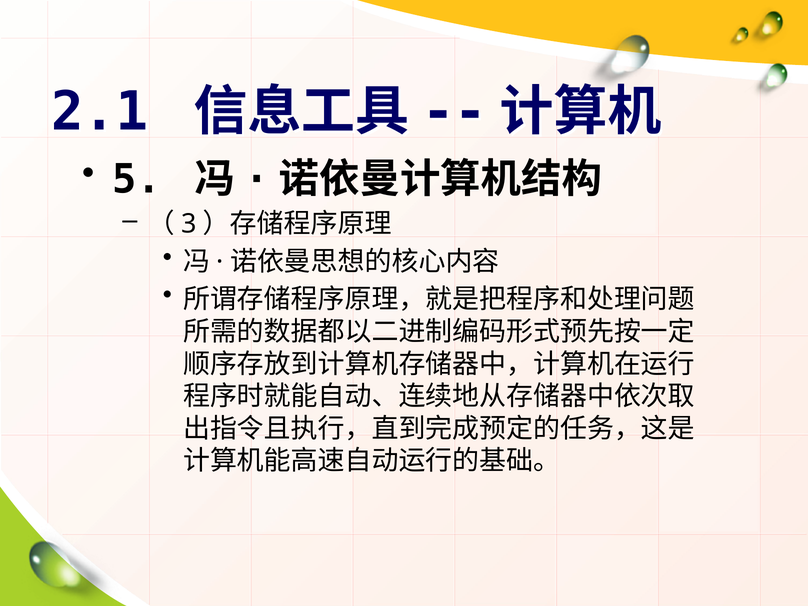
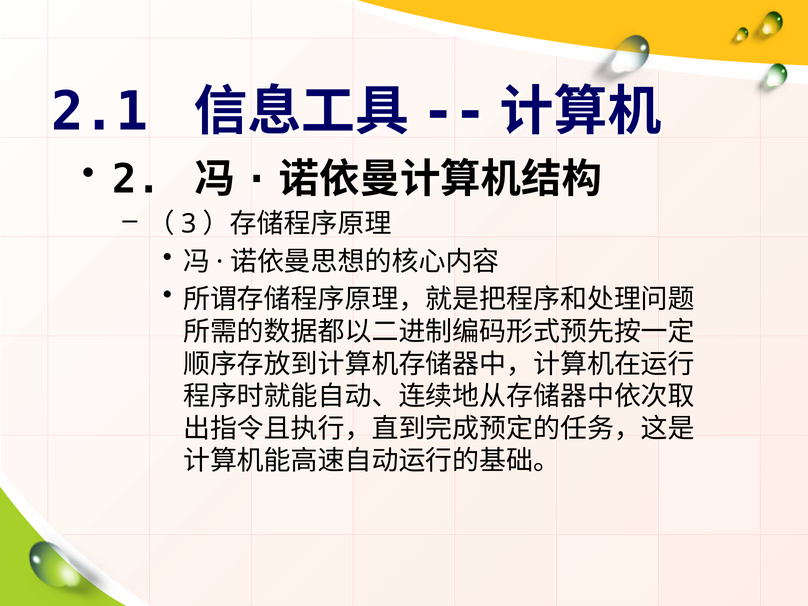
5: 5 -> 2
